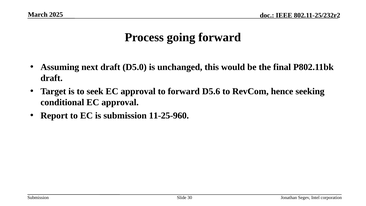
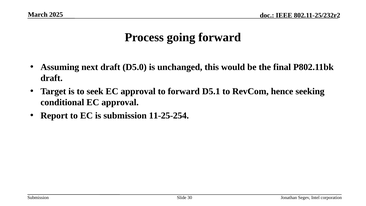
D5.6: D5.6 -> D5.1
11-25-960: 11-25-960 -> 11-25-254
